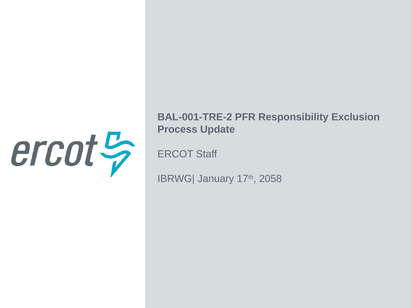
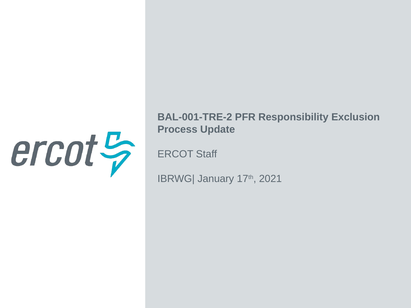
2058: 2058 -> 2021
